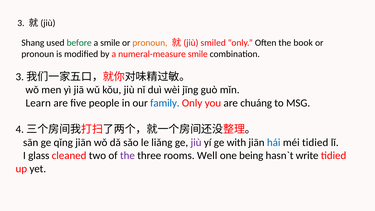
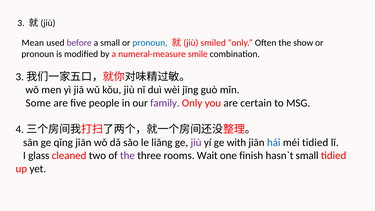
Shang: Shang -> Mean
before colour: green -> purple
a smile: smile -> small
pronoun at (150, 43) colour: orange -> blue
book: book -> show
Learn: Learn -> Some
family colour: blue -> purple
chuáng: chuáng -> certain
Well: Well -> Wait
being: being -> finish
write at (307, 156): write -> small
